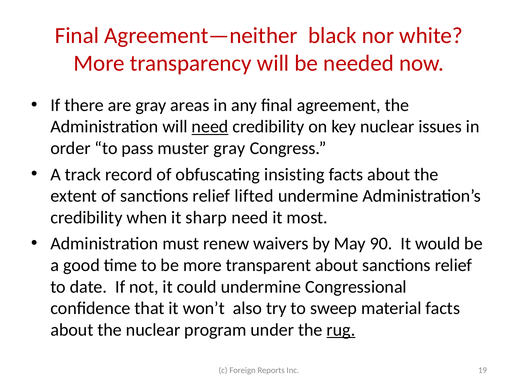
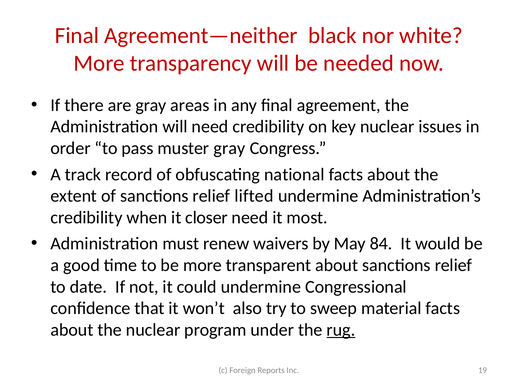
need at (210, 127) underline: present -> none
insisting: insisting -> national
sharp: sharp -> closer
90: 90 -> 84
